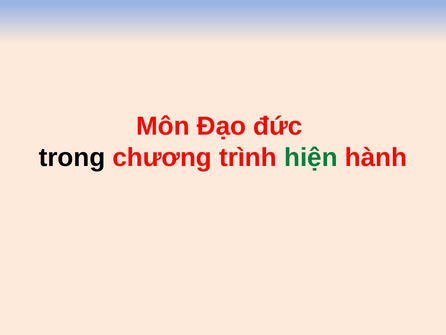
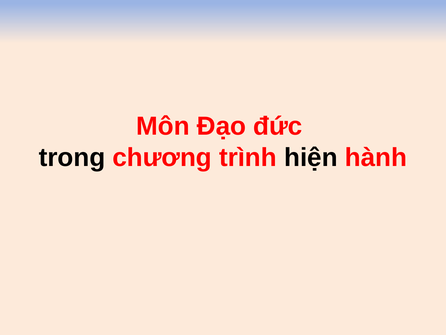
hiện colour: green -> black
